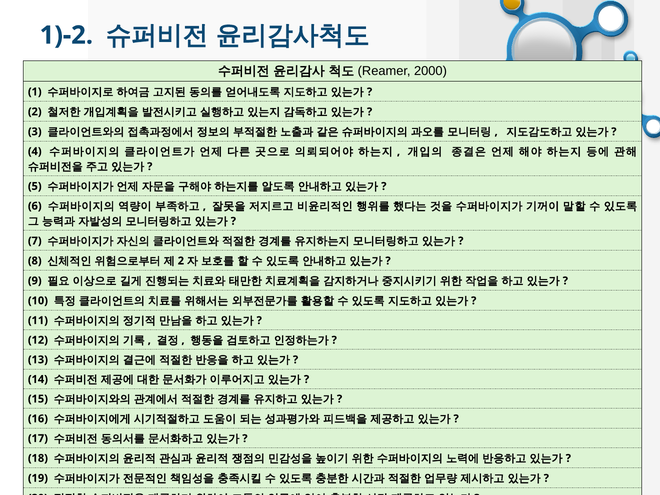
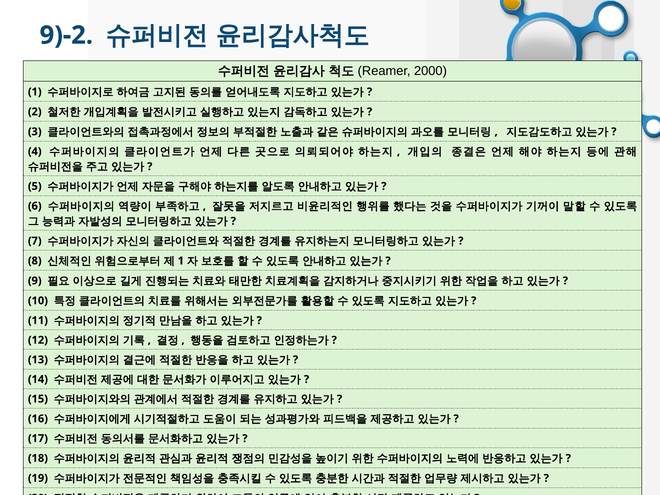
1)-2: 1)-2 -> 9)-2
2 at (181, 261): 2 -> 1
